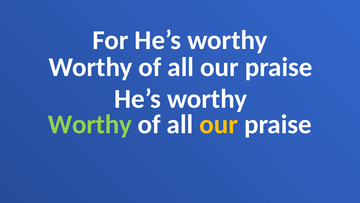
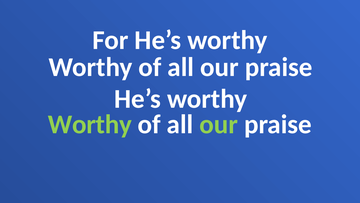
our at (219, 124) colour: yellow -> light green
